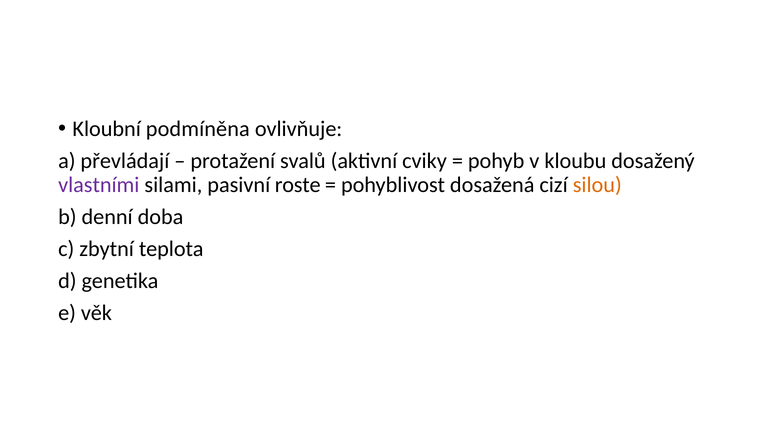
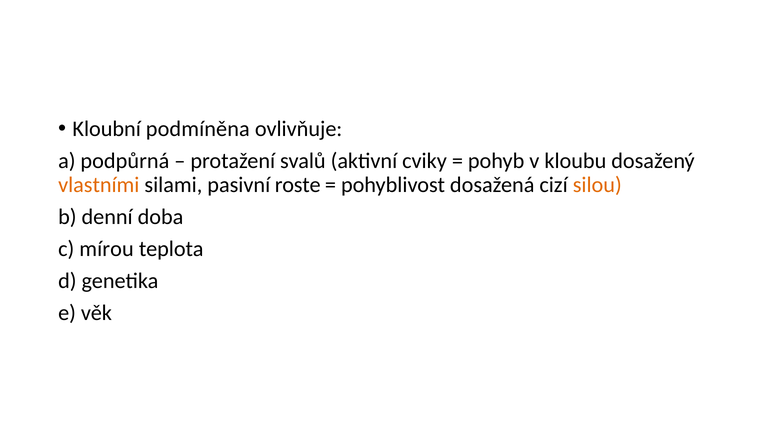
převládají: převládají -> podpůrná
vlastními colour: purple -> orange
zbytní: zbytní -> mírou
